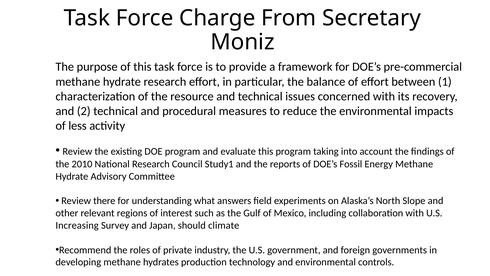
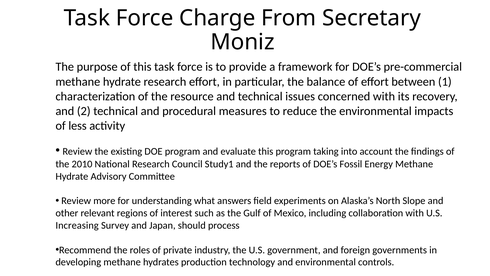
there: there -> more
climate: climate -> process
